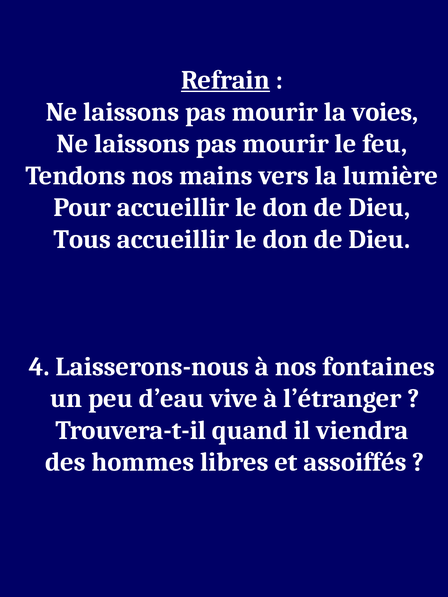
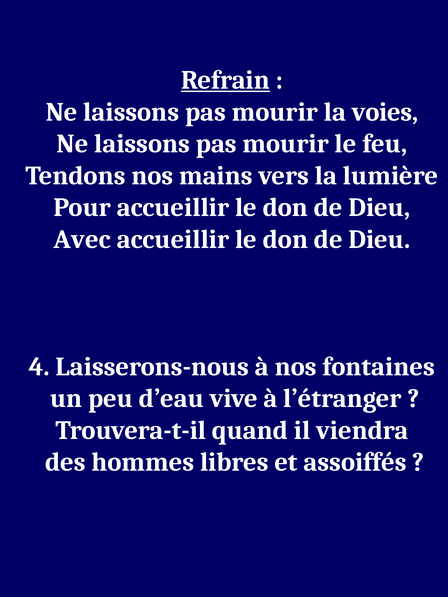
Tous: Tous -> Avec
